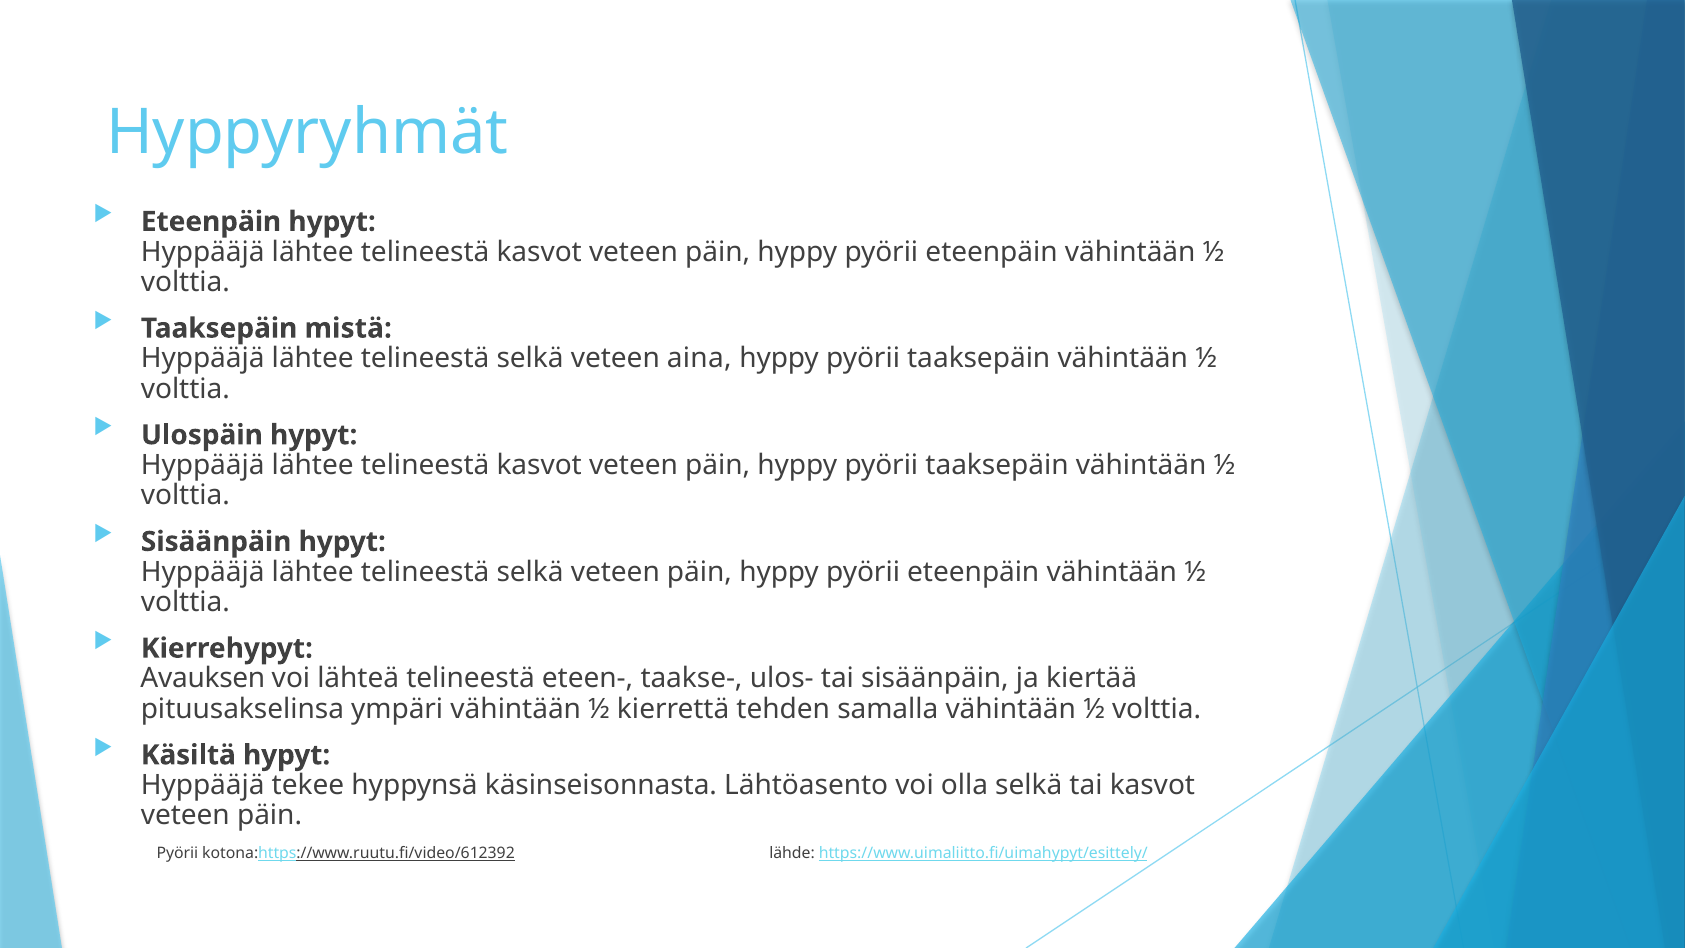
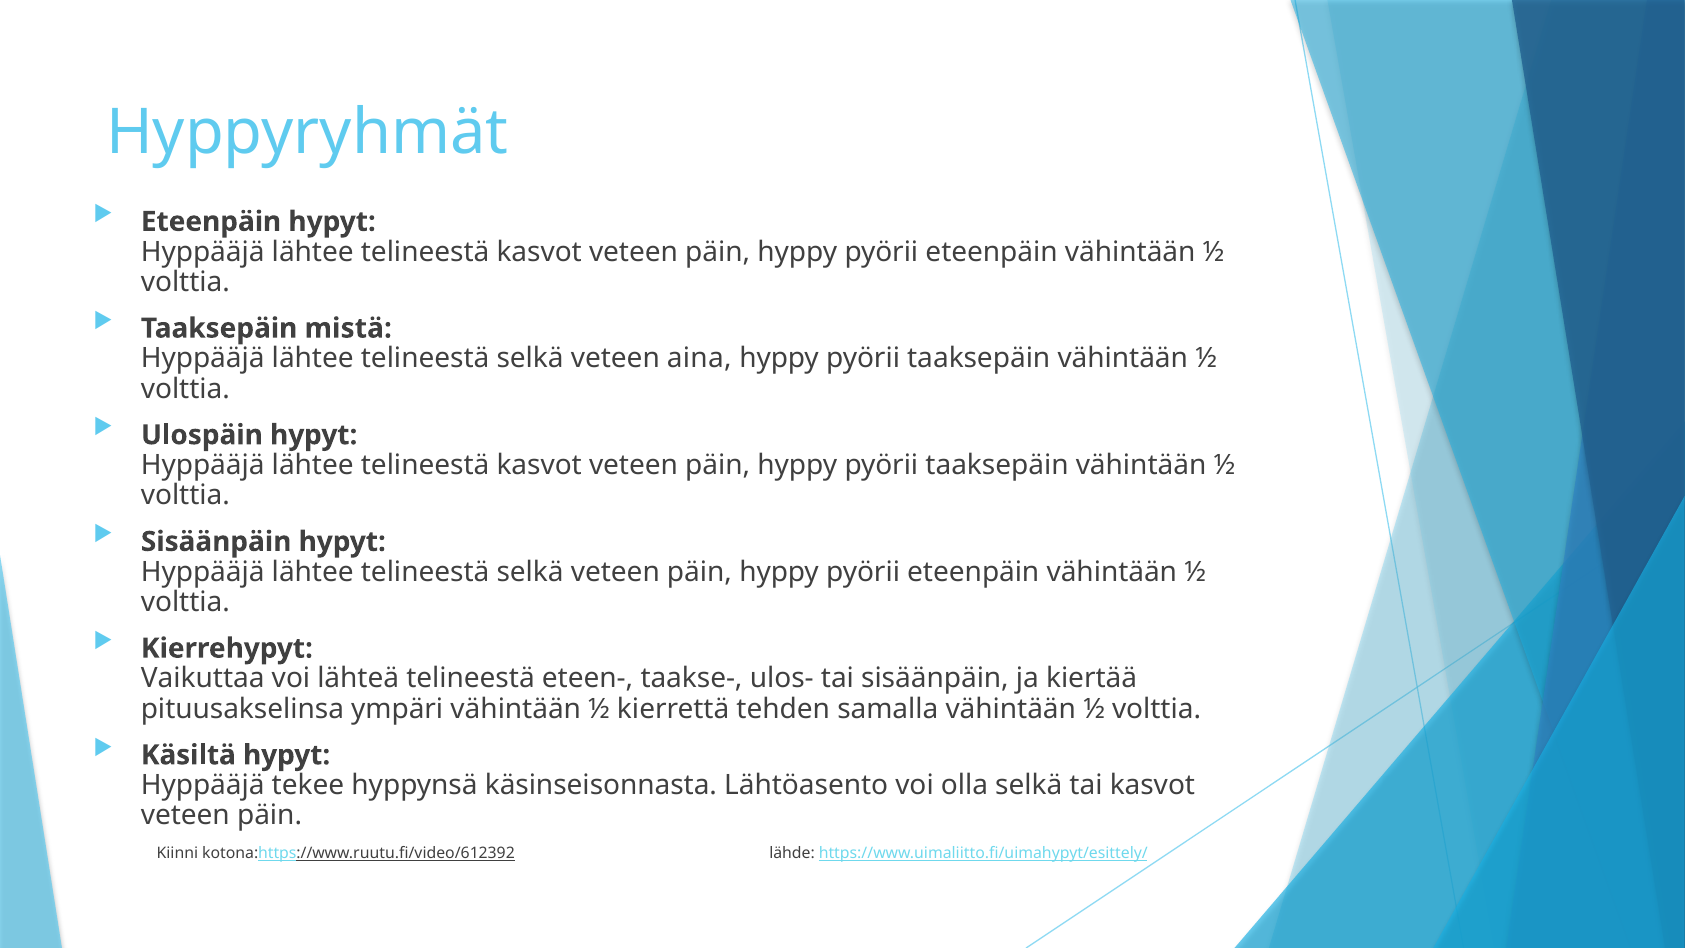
Avauksen: Avauksen -> Vaikuttaa
Pyörii at (177, 853): Pyörii -> Kiinni
